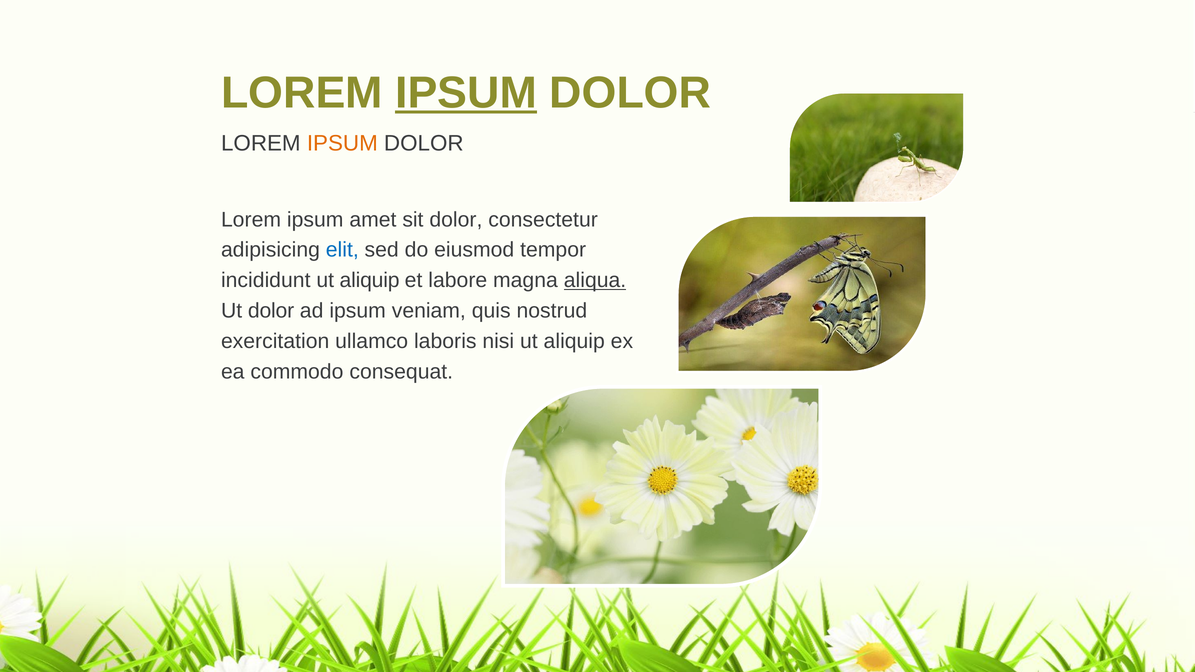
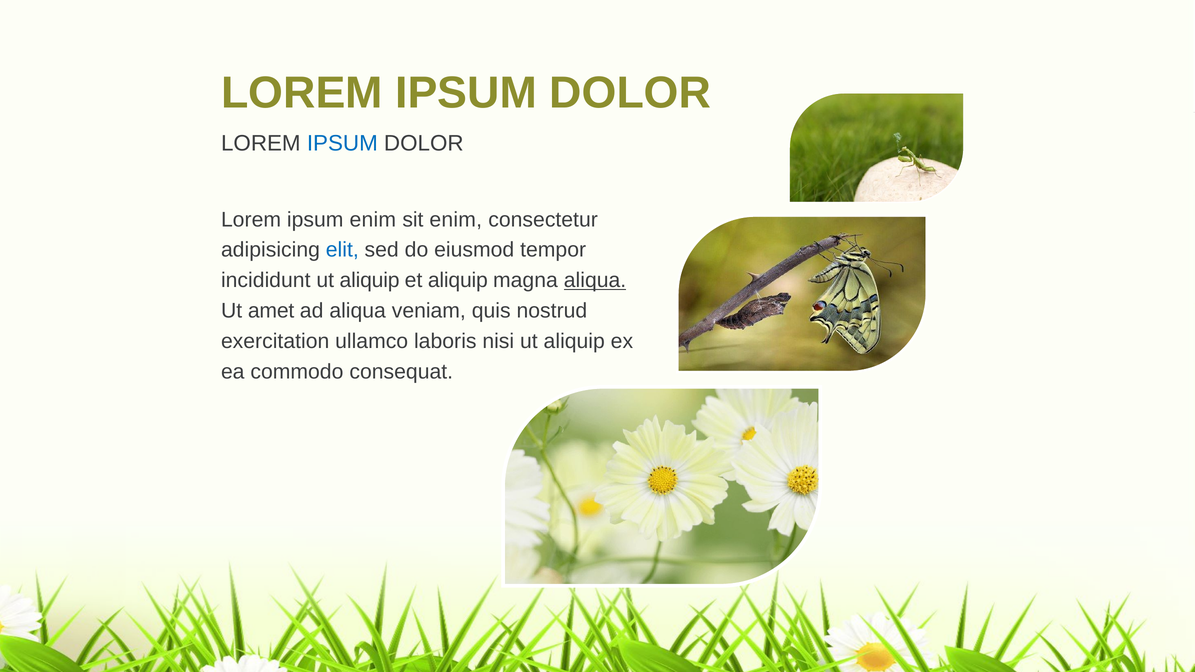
IPSUM at (466, 93) underline: present -> none
IPSUM at (342, 143) colour: orange -> blue
ipsum amet: amet -> enim
sit dolor: dolor -> enim
et labore: labore -> aliquip
Ut dolor: dolor -> amet
ad ipsum: ipsum -> aliqua
